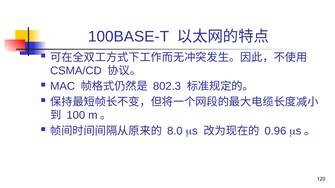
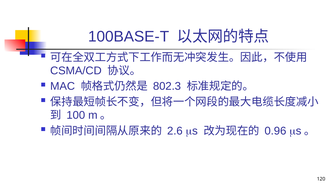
8.0: 8.0 -> 2.6
